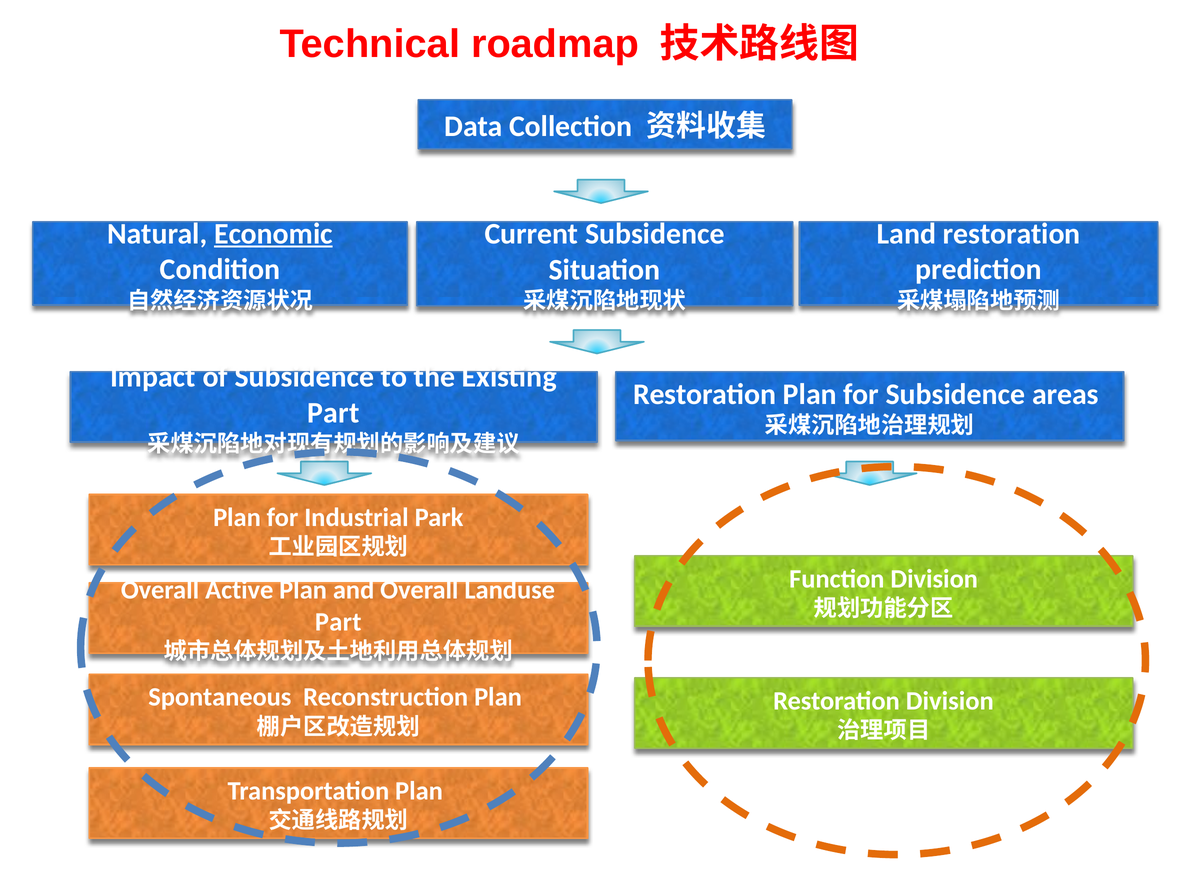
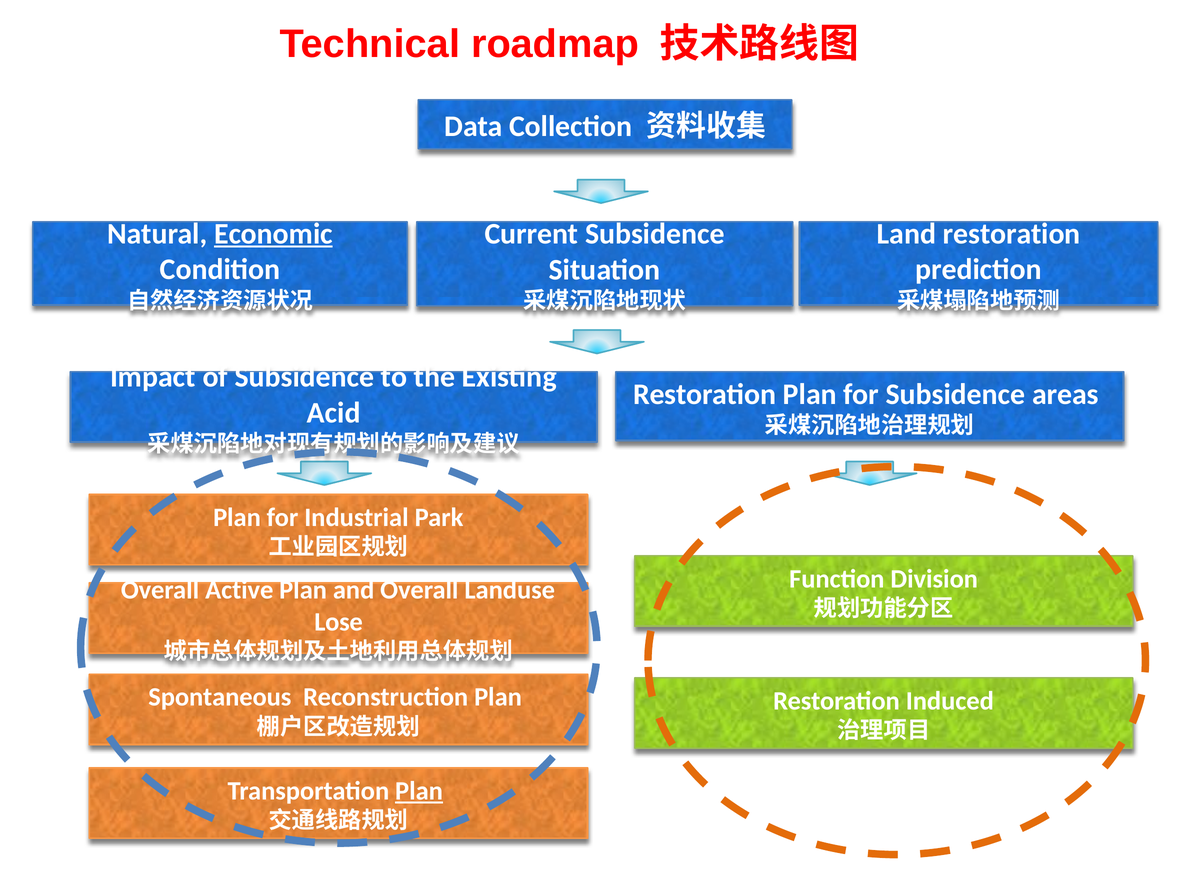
Part at (333, 413): Part -> Acid
Part at (338, 622): Part -> Lose
Restoration Division: Division -> Induced
Plan at (419, 792) underline: none -> present
